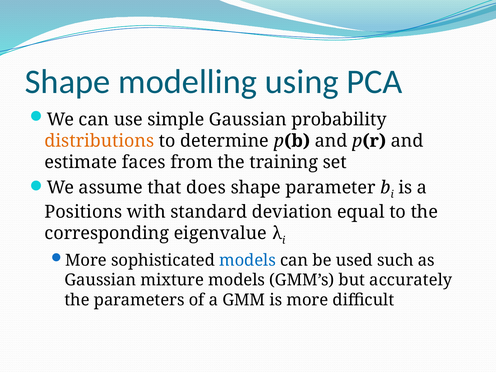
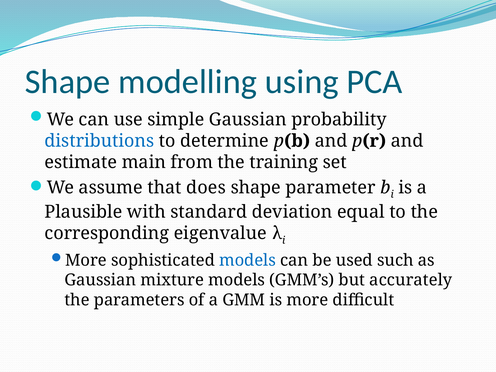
distributions colour: orange -> blue
faces: faces -> main
Positions: Positions -> Plausible
